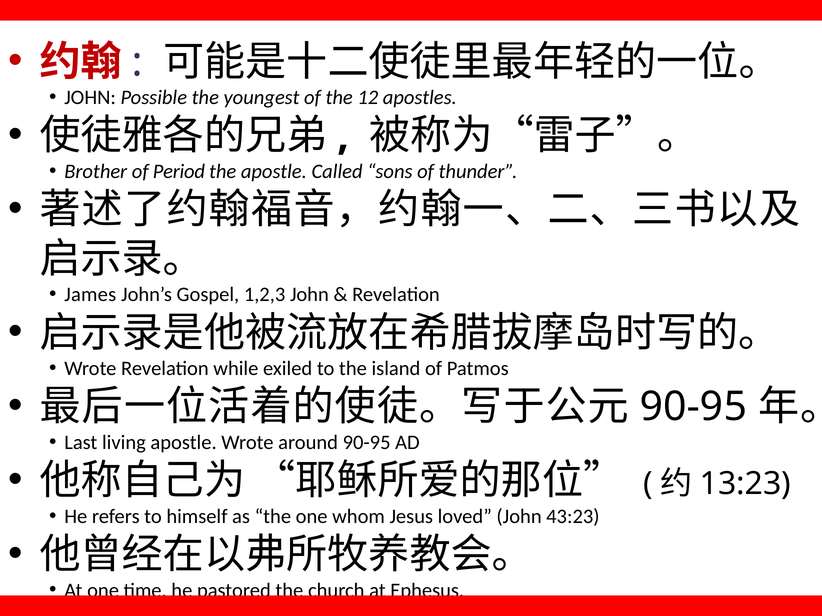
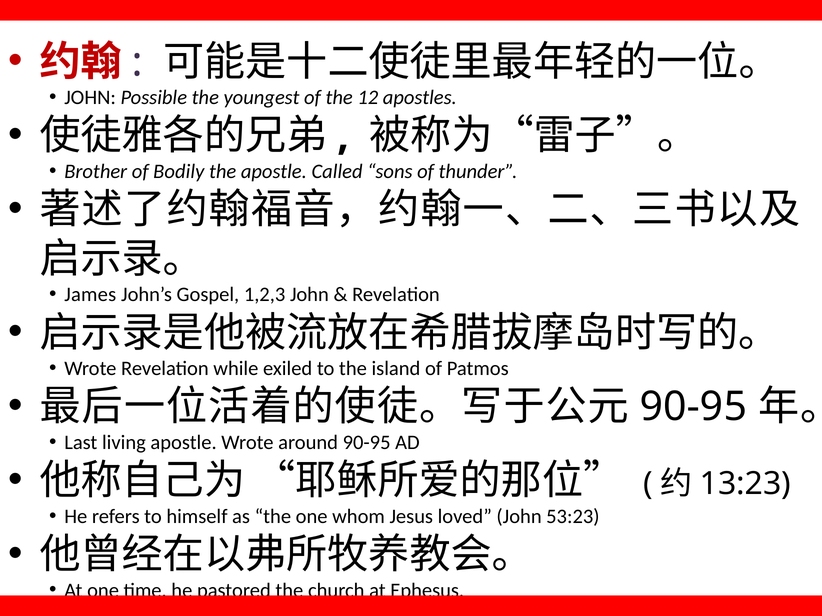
Period: Period -> Bodily
43:23: 43:23 -> 53:23
